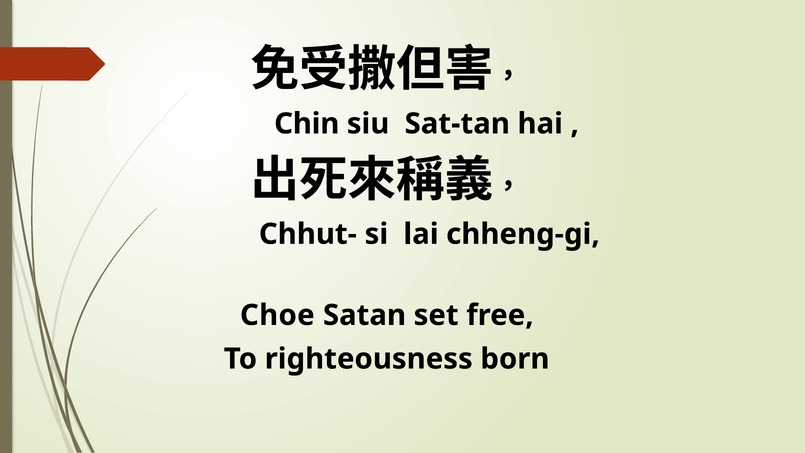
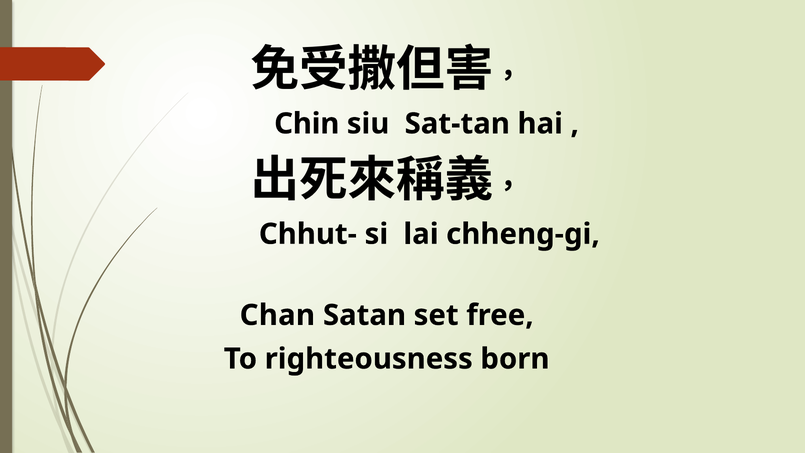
Choe: Choe -> Chan
